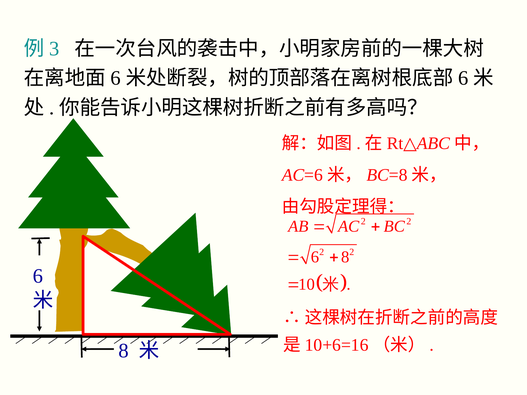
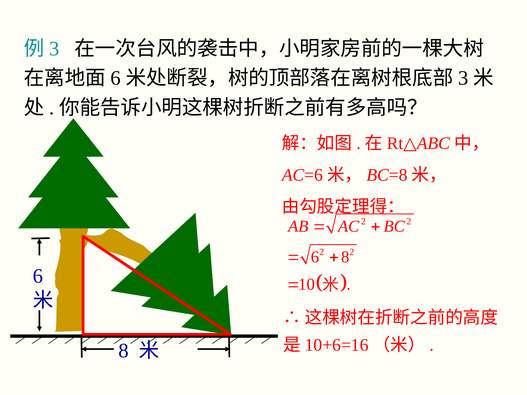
6 at (463, 78): 6 -> 3
